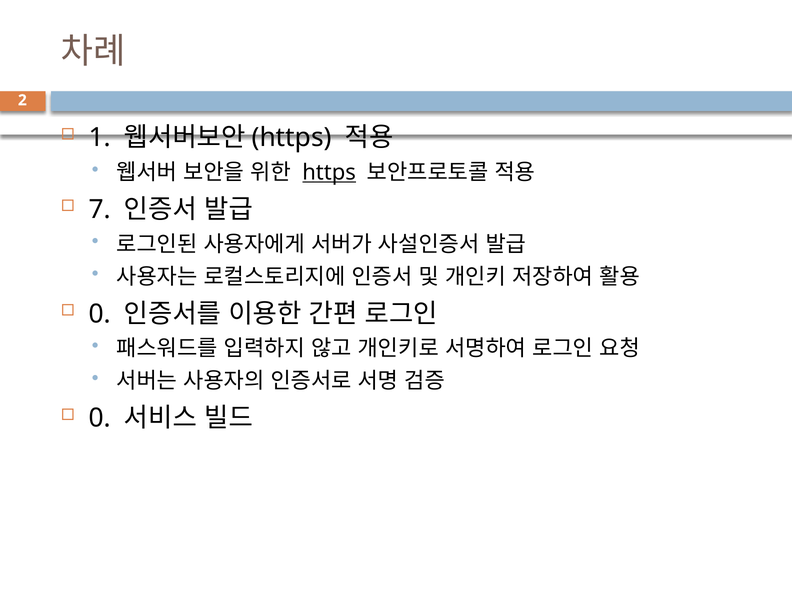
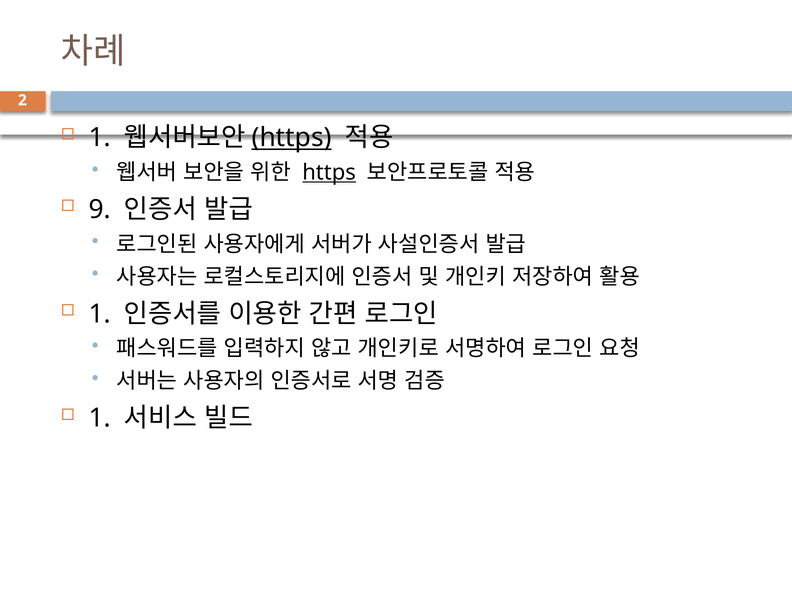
https at (292, 138) underline: none -> present
7: 7 -> 9
0 at (100, 314): 0 -> 1
0 at (100, 418): 0 -> 1
